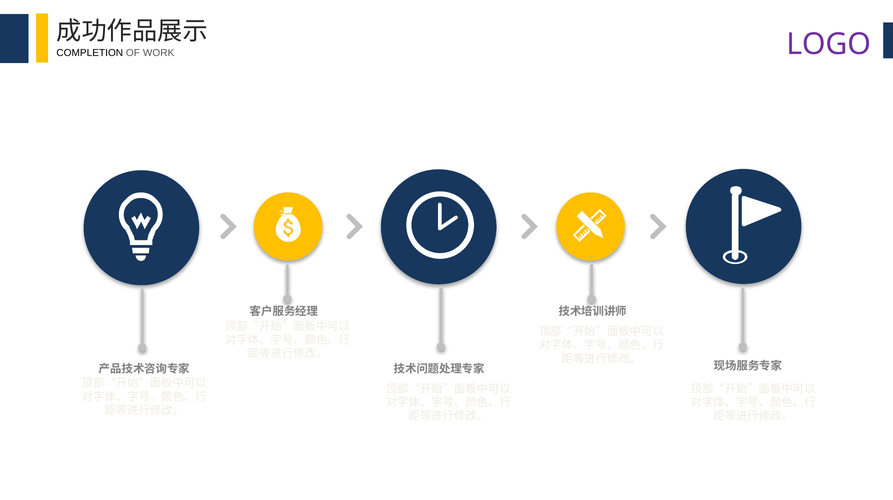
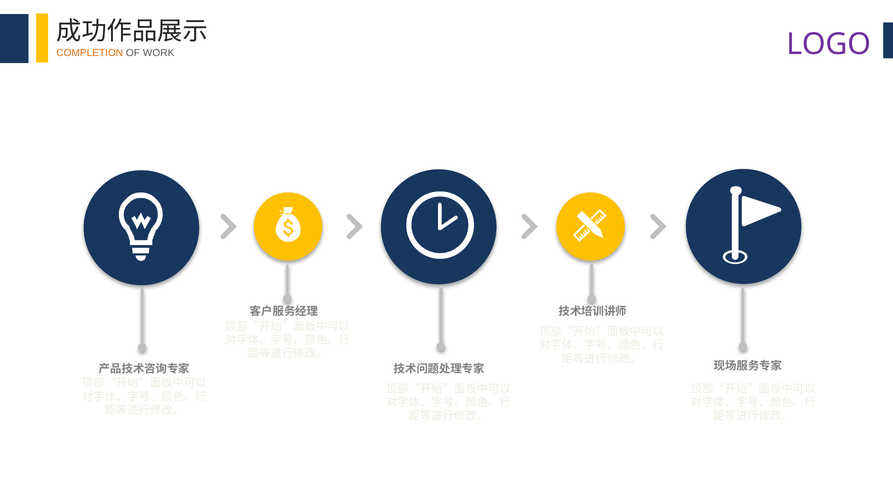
COMPLETION colour: black -> orange
